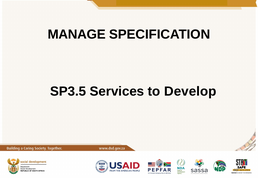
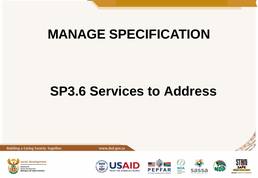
SP3.5: SP3.5 -> SP3.6
Develop: Develop -> Address
